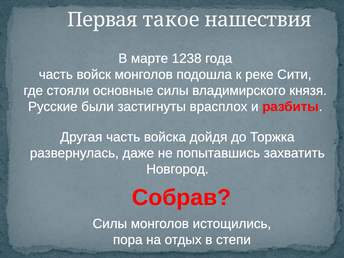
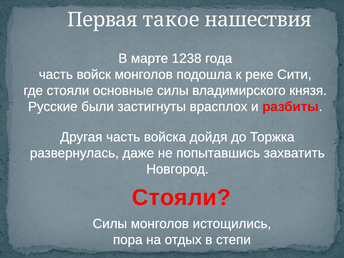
Собрав at (181, 198): Собрав -> Стояли
